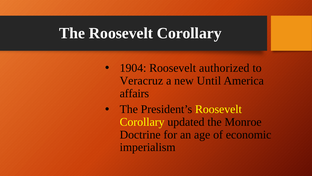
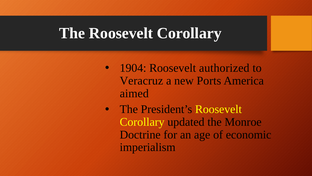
Until: Until -> Ports
affairs: affairs -> aimed
